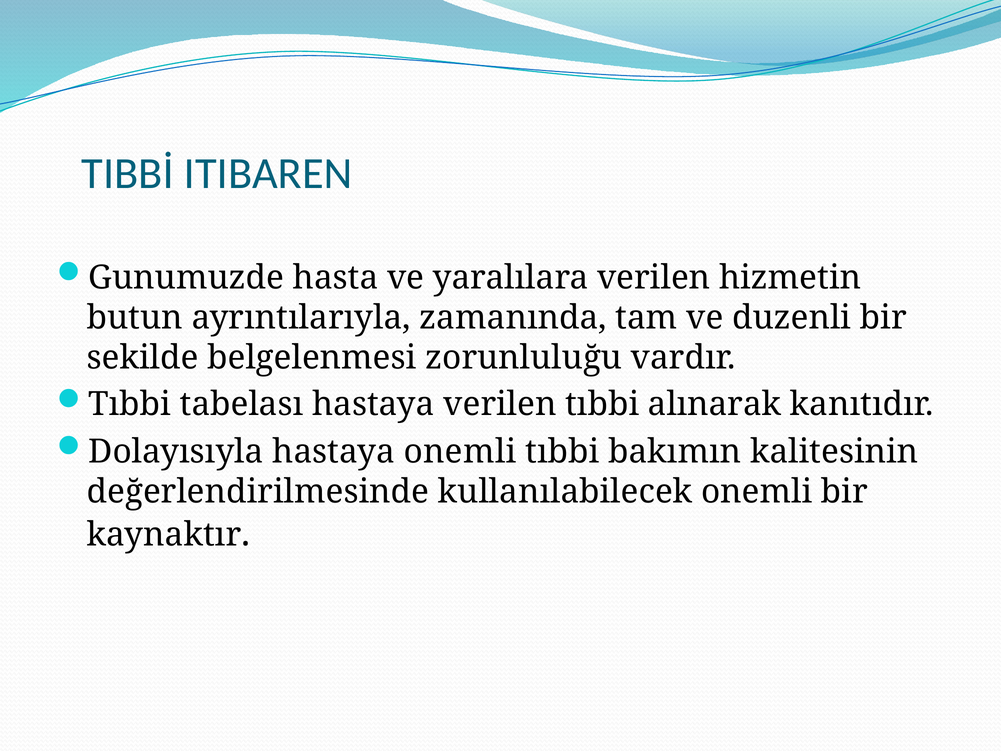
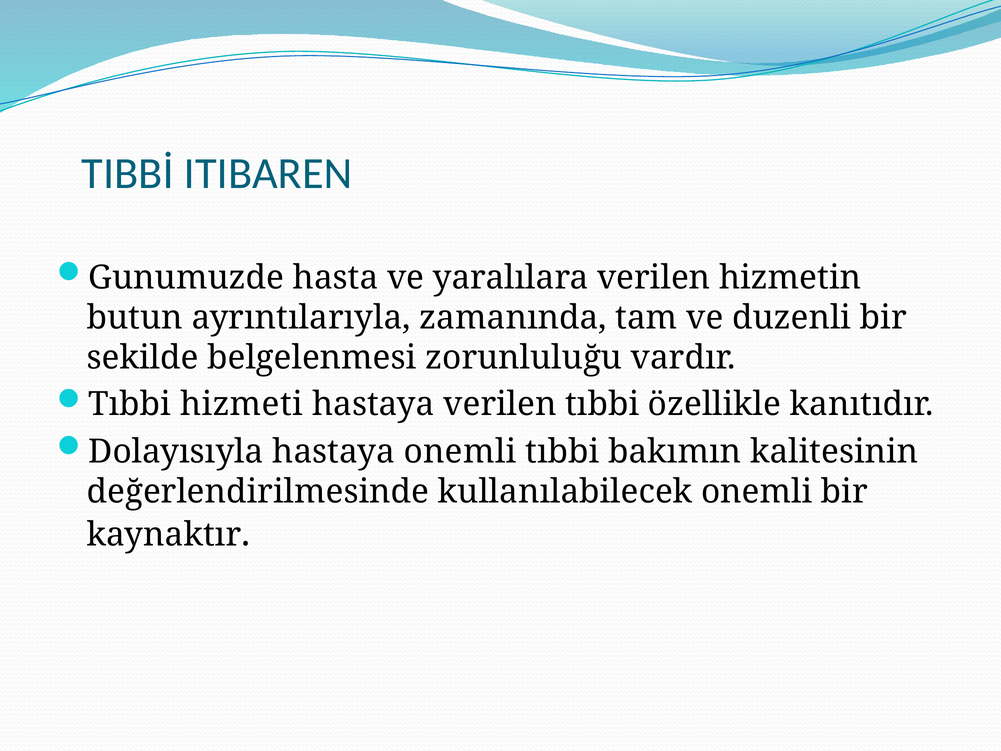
tabelası: tabelası -> hizmeti
alınarak: alınarak -> özellikle
